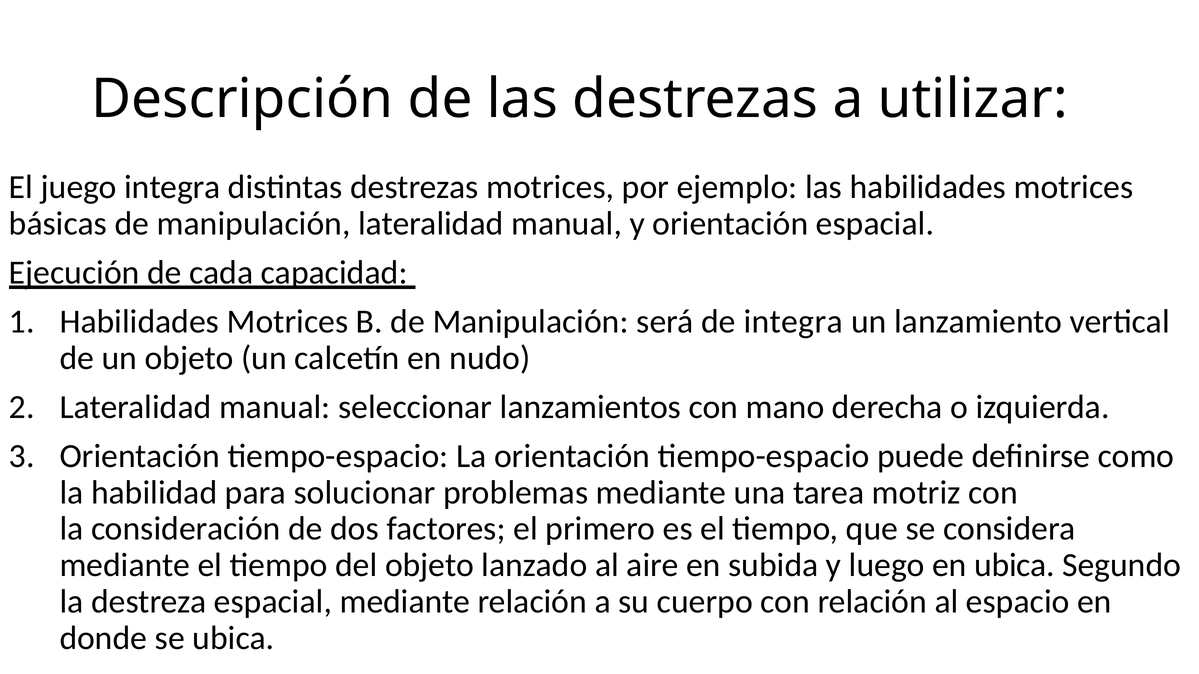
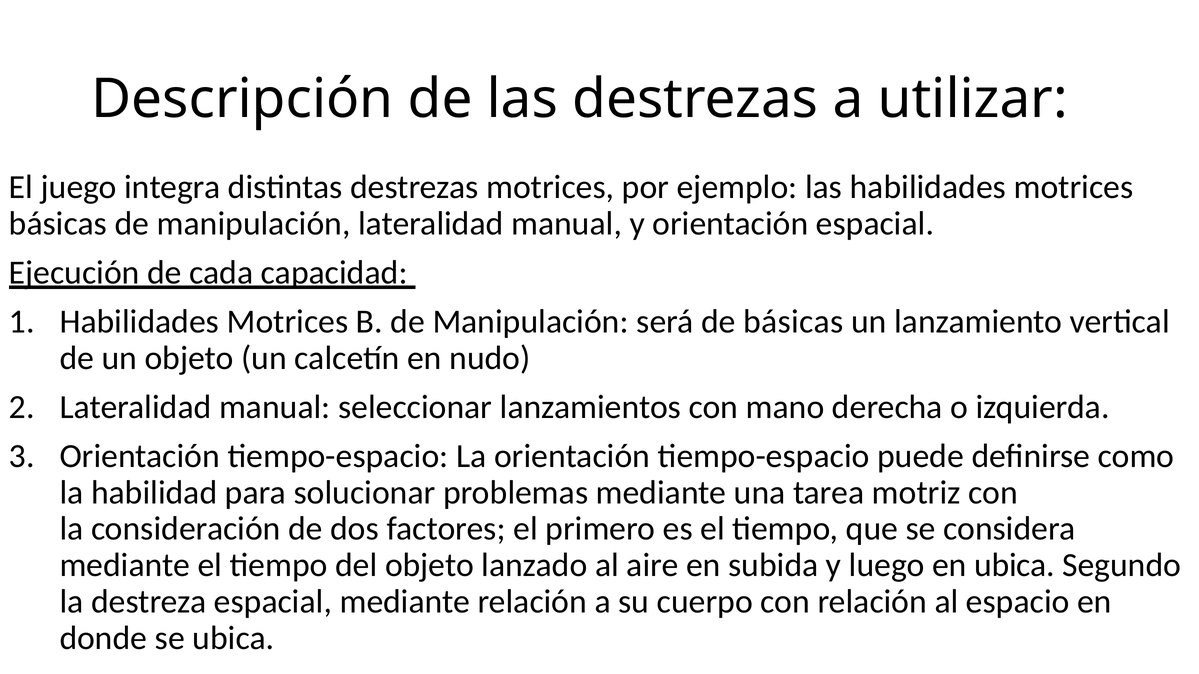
de integra: integra -> básicas
